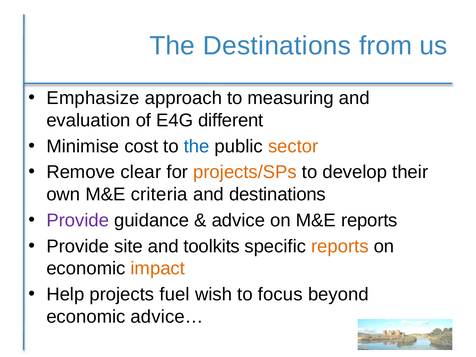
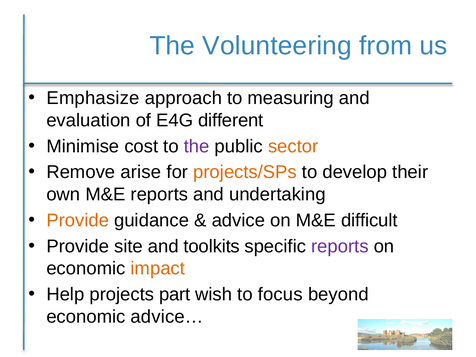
The Destinations: Destinations -> Volunteering
the at (197, 146) colour: blue -> purple
clear: clear -> arise
M&E criteria: criteria -> reports
and destinations: destinations -> undertaking
Provide at (78, 220) colour: purple -> orange
M&E reports: reports -> difficult
reports at (340, 246) colour: orange -> purple
fuel: fuel -> part
